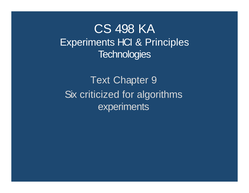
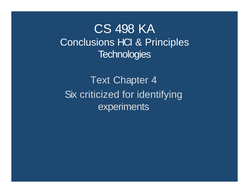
Experiments at (87, 42): Experiments -> Conclusions
9: 9 -> 4
algorithms: algorithms -> identifying
